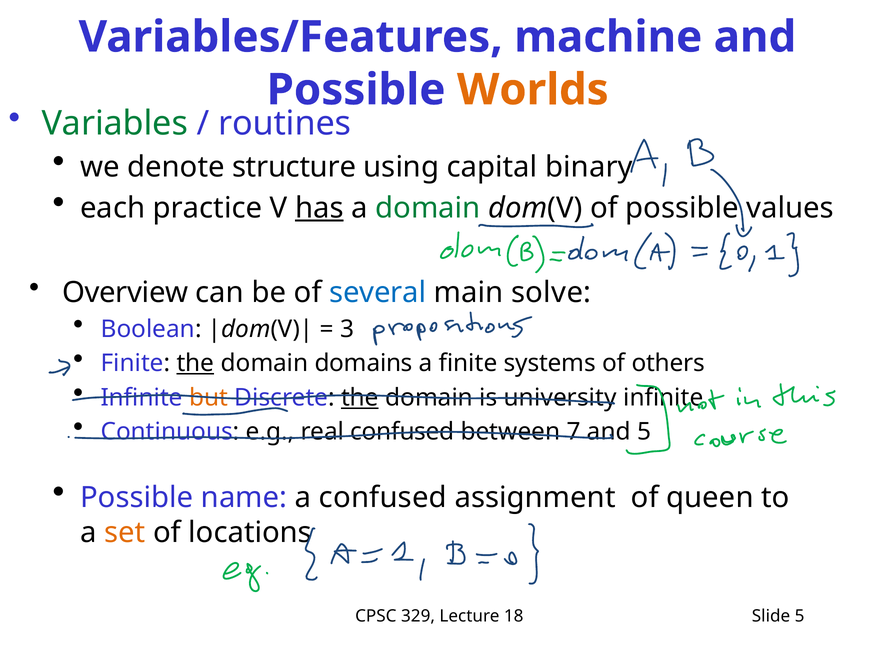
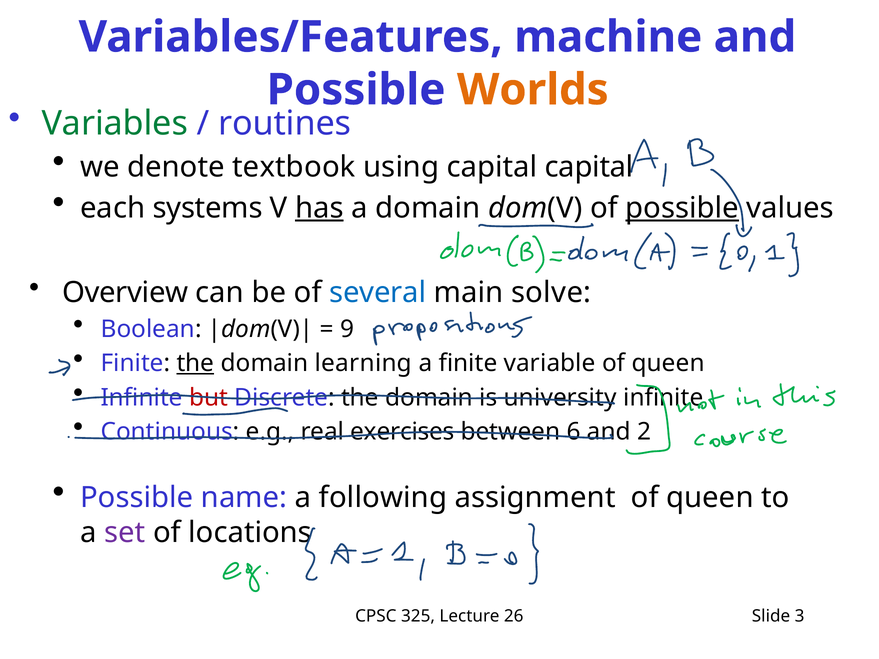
structure: structure -> textbook
capital binary: binary -> capital
practice: practice -> systems
domain at (428, 208) colour: green -> black
possible at (682, 208) underline: none -> present
3: 3 -> 9
domains: domains -> learning
systems: systems -> variable
others at (668, 364): others -> queen
but colour: orange -> red
the at (360, 398) underline: present -> none
real confused: confused -> exercises
7: 7 -> 6
and 5: 5 -> 2
a confused: confused -> following
set colour: orange -> purple
329: 329 -> 325
18: 18 -> 26
Slide 5: 5 -> 3
